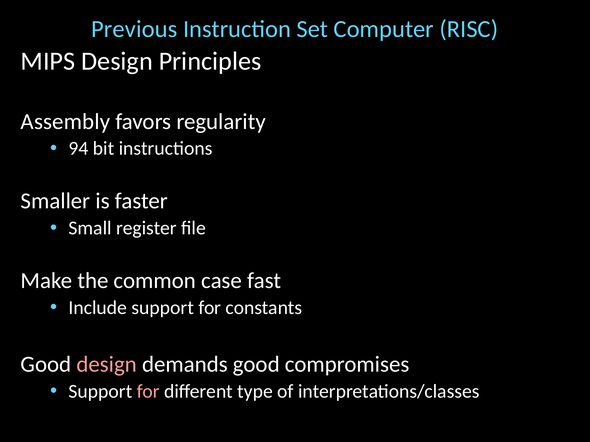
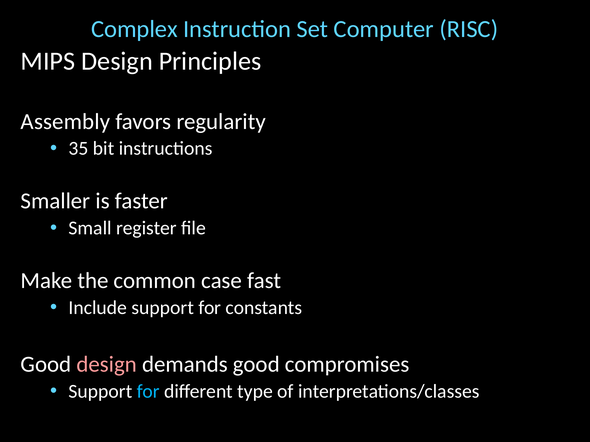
Previous: Previous -> Complex
94: 94 -> 35
for at (148, 392) colour: pink -> light blue
